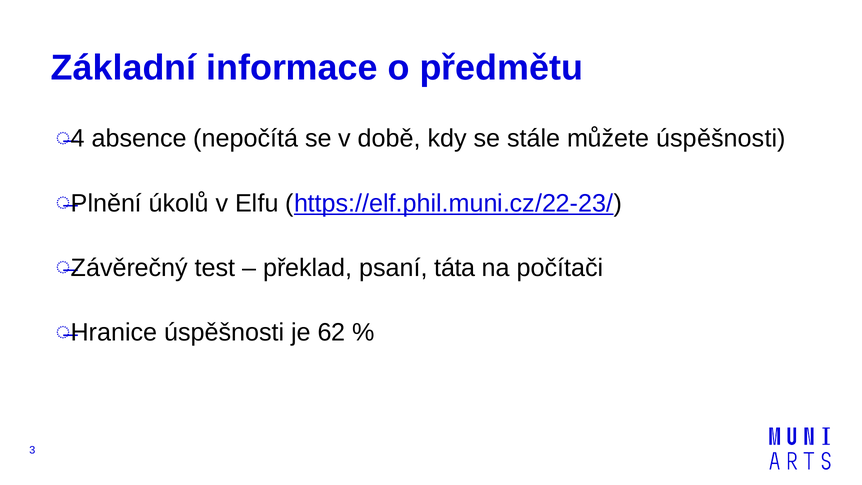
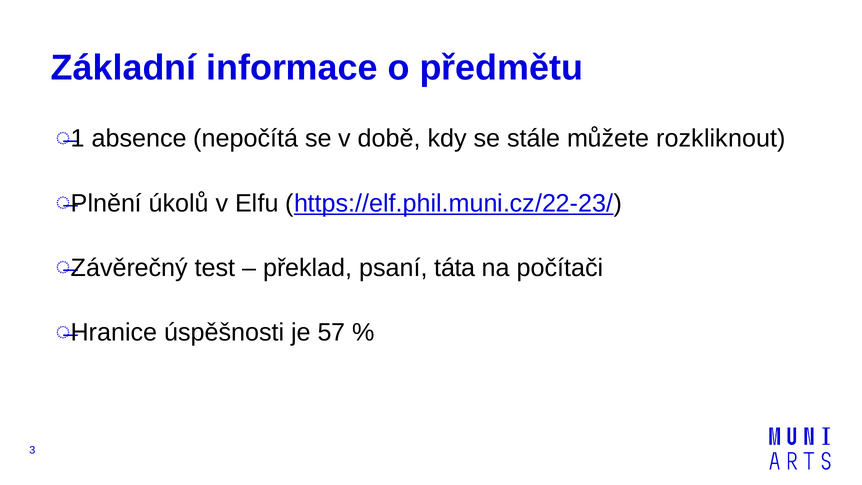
4: 4 -> 1
můžete úspěšnosti: úspěšnosti -> rozkliknout
62: 62 -> 57
